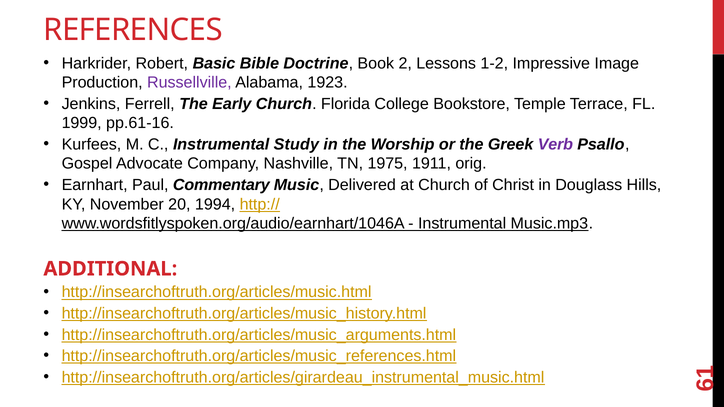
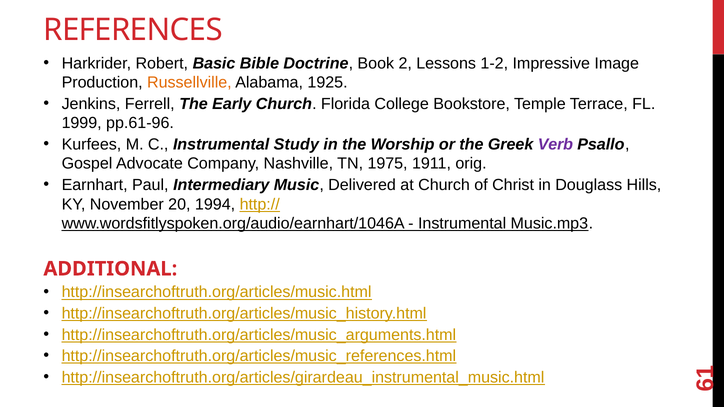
Russellville colour: purple -> orange
1923: 1923 -> 1925
pp.61-16: pp.61-16 -> pp.61-96
Commentary: Commentary -> Intermediary
